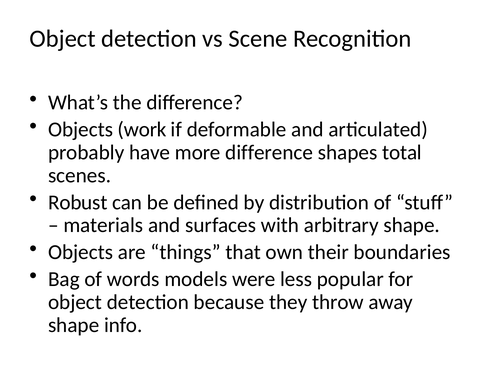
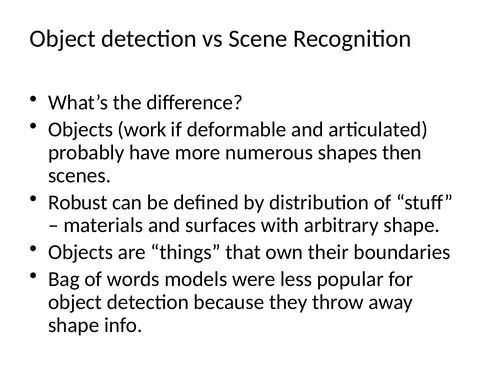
more difference: difference -> numerous
total: total -> then
